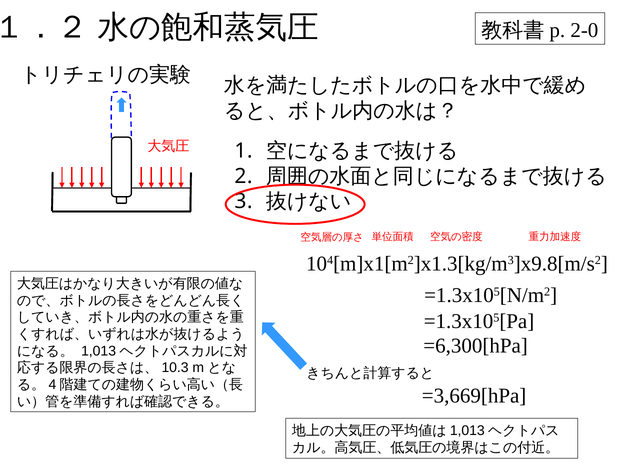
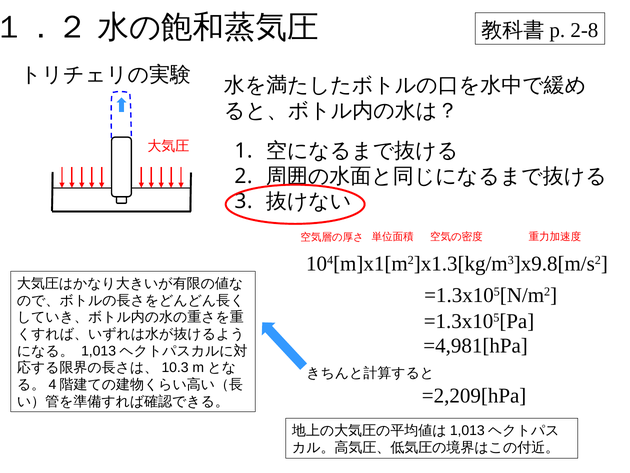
2-0: 2-0 -> 2-8
=6,300[hPa: =6,300[hPa -> =4,981[hPa
=3,669[hPa: =3,669[hPa -> =2,209[hPa
